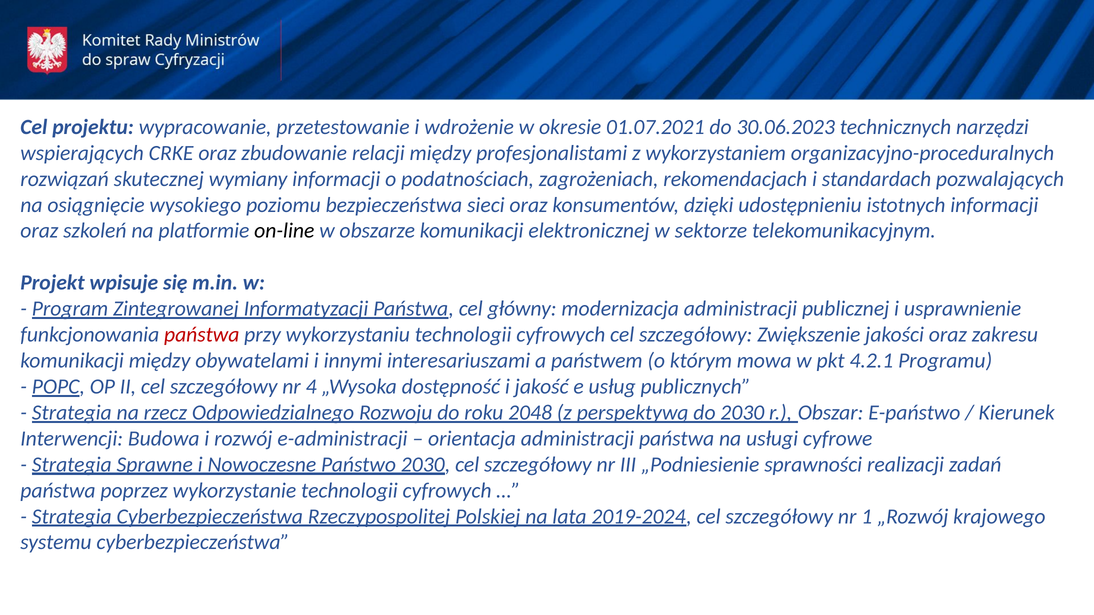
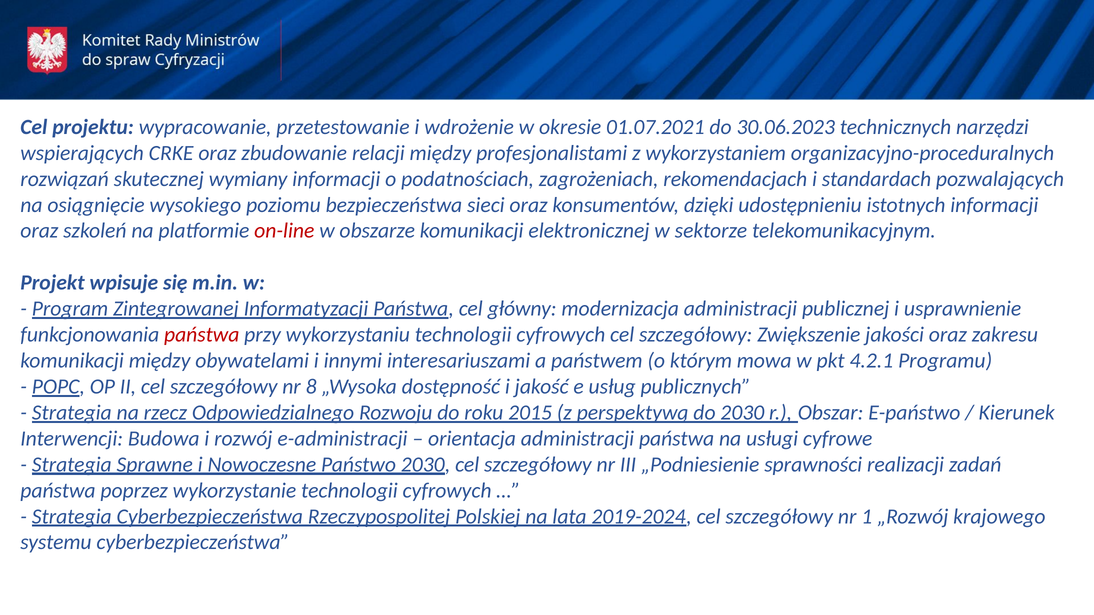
on-line colour: black -> red
4: 4 -> 8
2048: 2048 -> 2015
